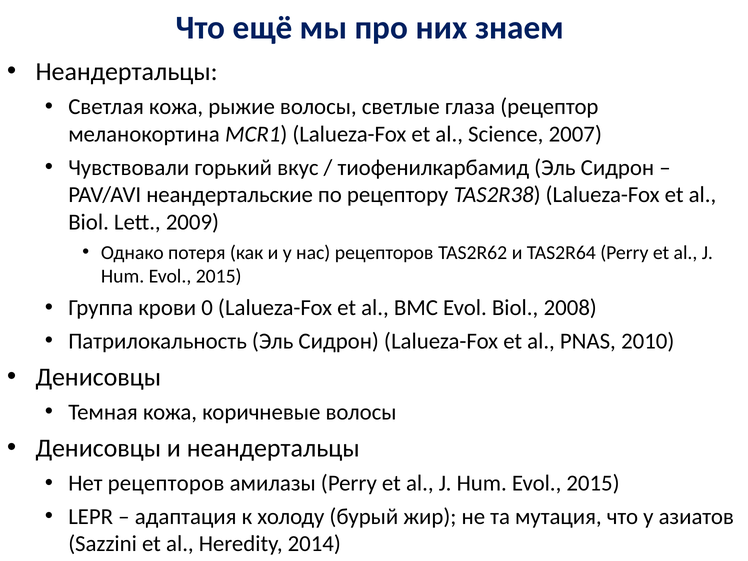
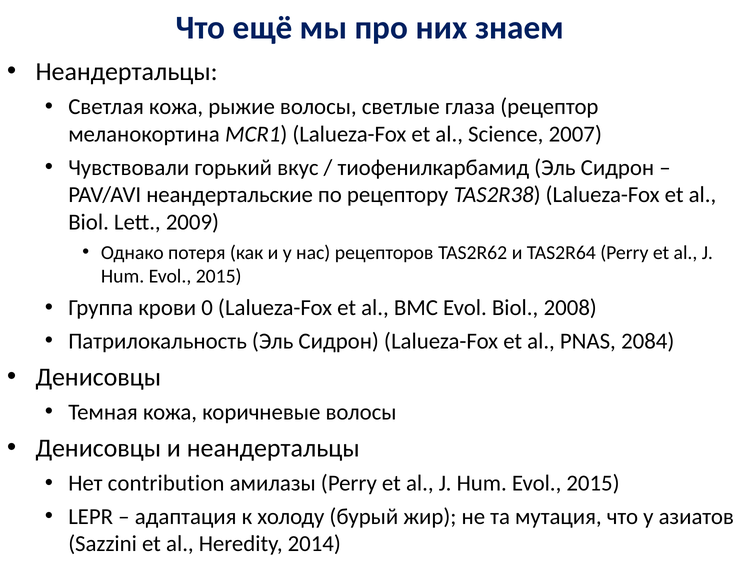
2010: 2010 -> 2084
Нет рецепторов: рецепторов -> contribution
